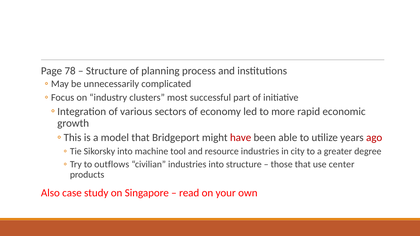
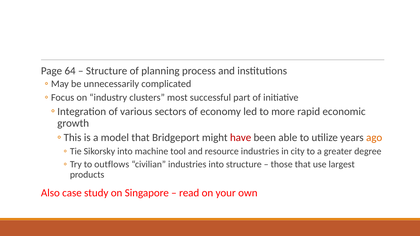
78: 78 -> 64
ago colour: red -> orange
center: center -> largest
